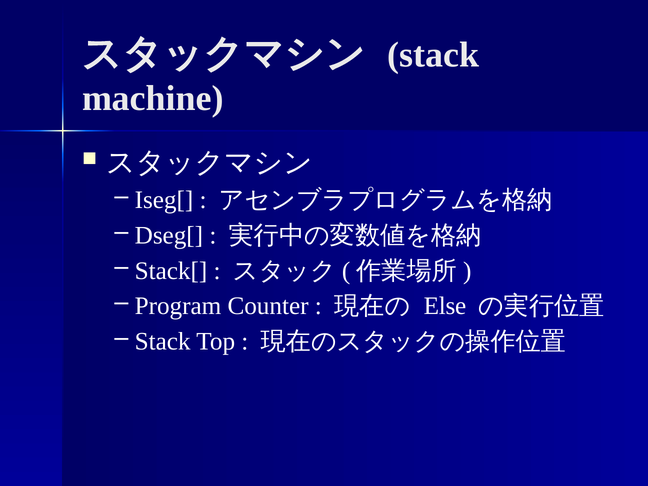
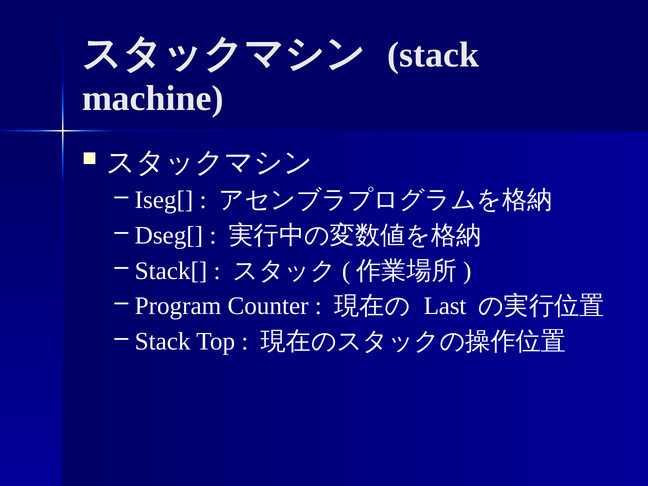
Else: Else -> Last
